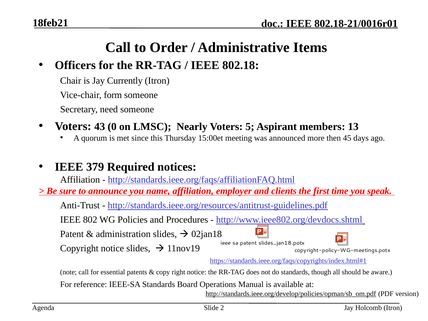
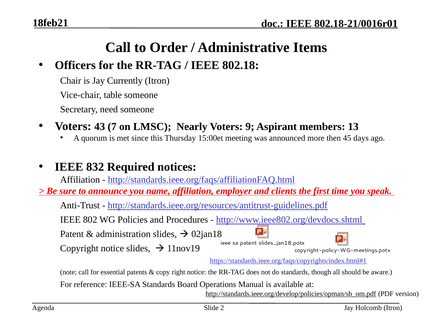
form: form -> table
0: 0 -> 7
5: 5 -> 9
379: 379 -> 832
